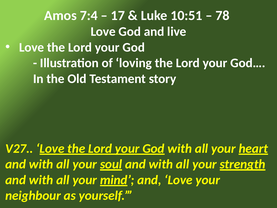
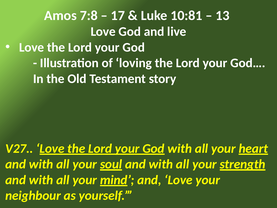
7:4: 7:4 -> 7:8
10:51: 10:51 -> 10:81
78: 78 -> 13
